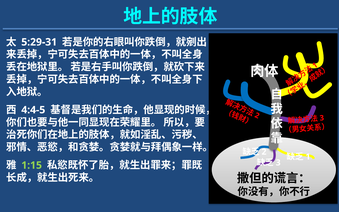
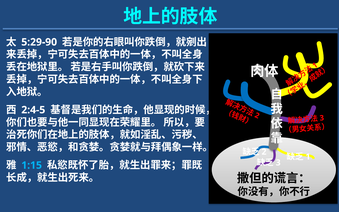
5:29-31: 5:29-31 -> 5:29-90
4:4-5: 4:4-5 -> 2:4-5
1:15 colour: light green -> light blue
